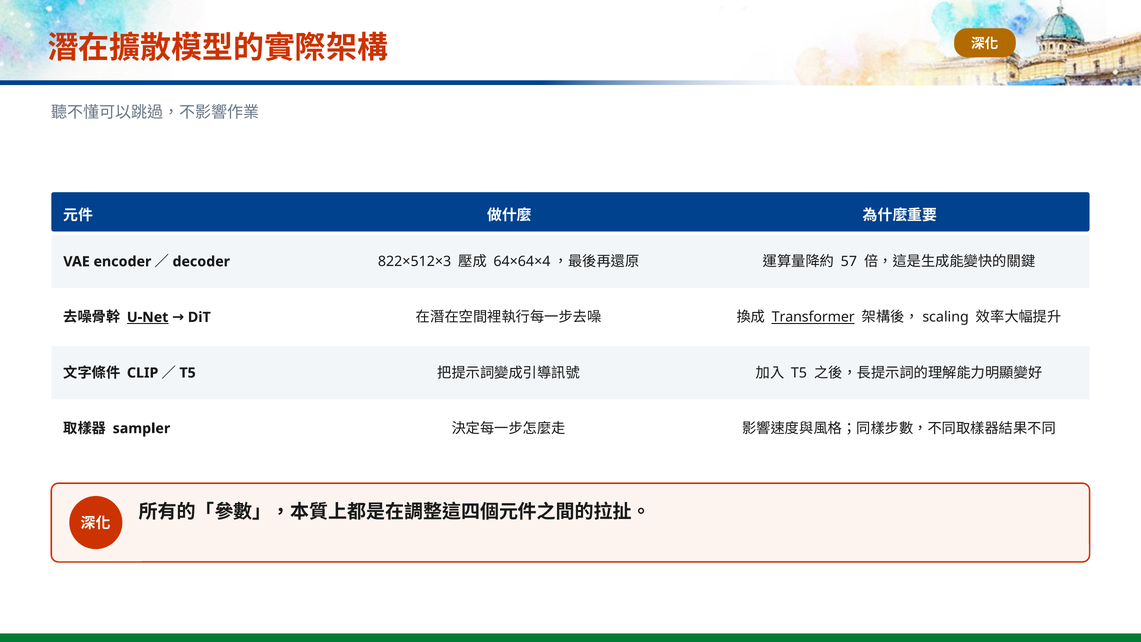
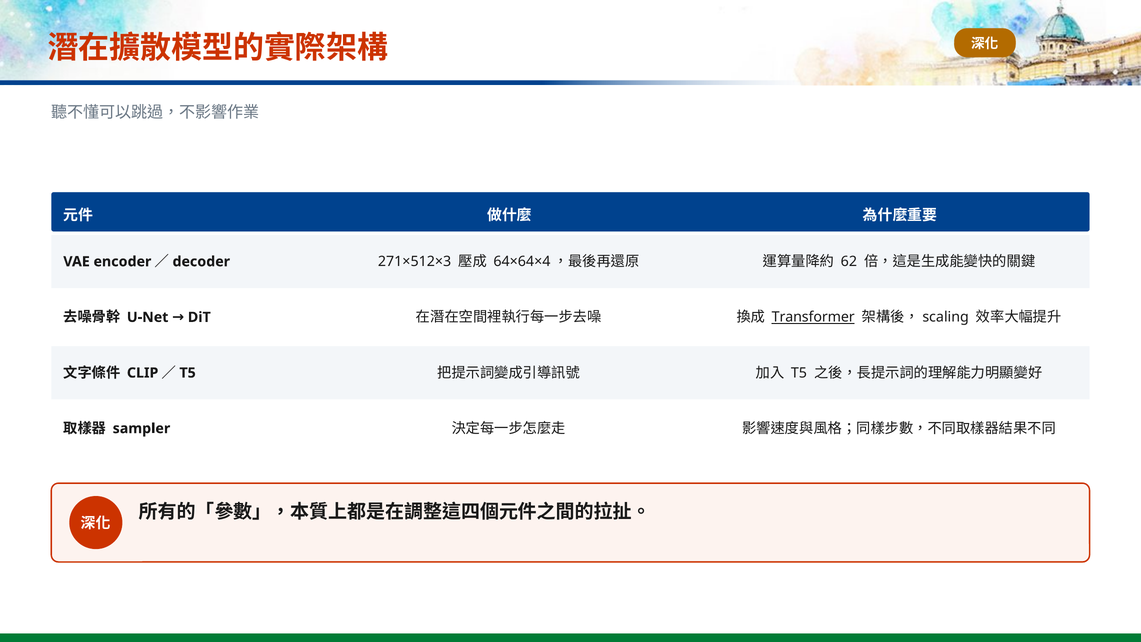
822×512×3: 822×512×3 -> 271×512×3
57: 57 -> 62
U-Net underline: present -> none
